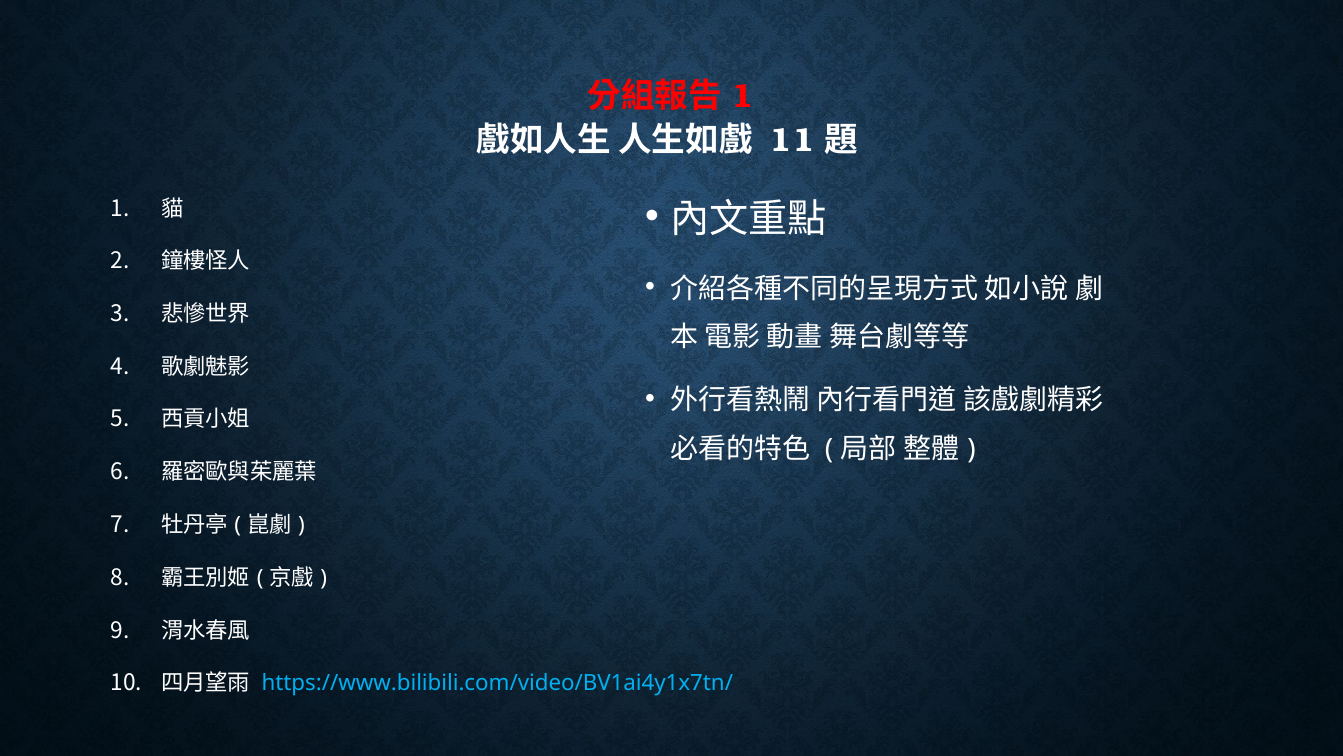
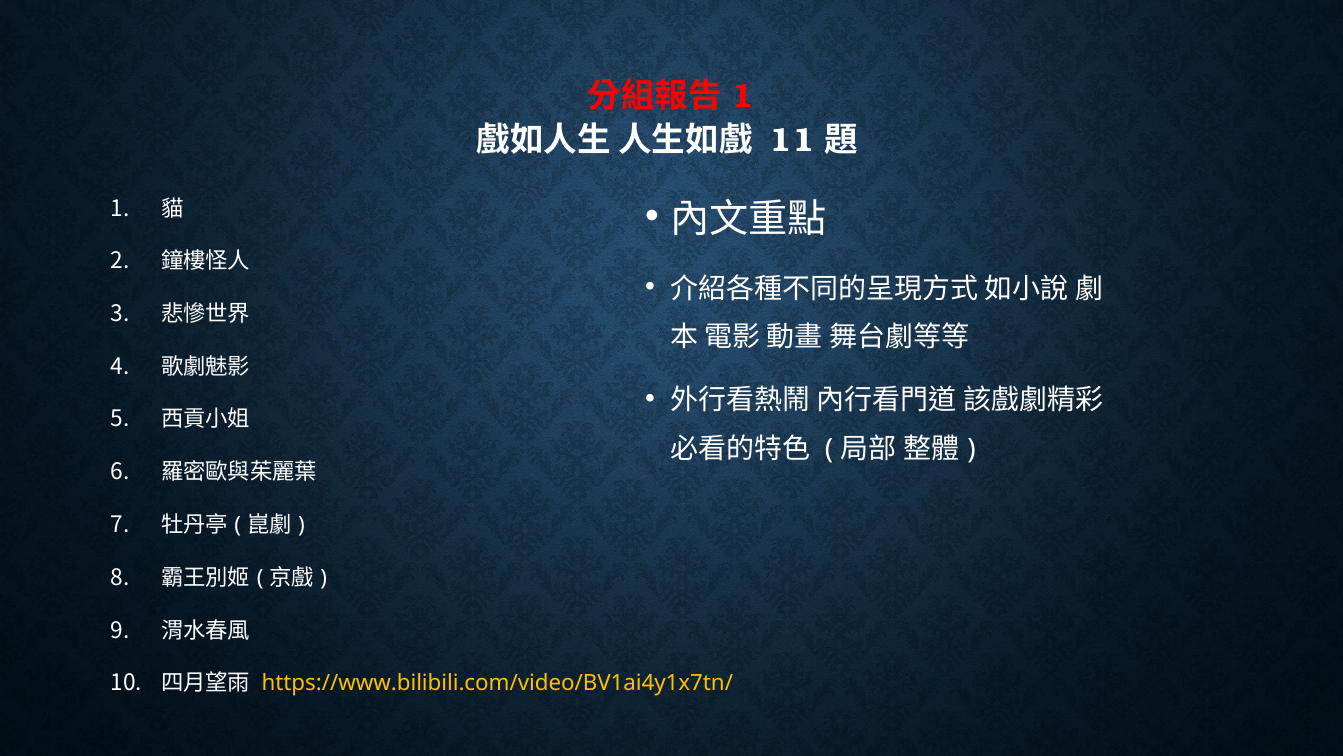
https://www.bilibili.com/video/BV1ai4y1x7tn/ colour: light blue -> yellow
